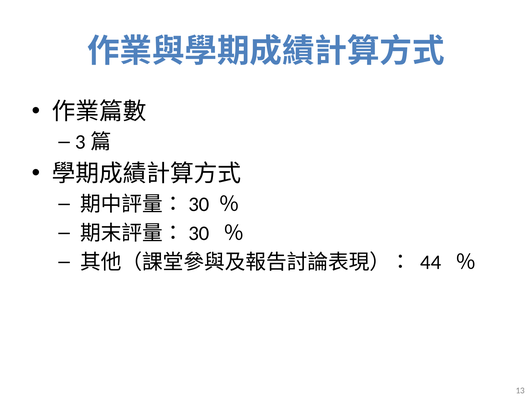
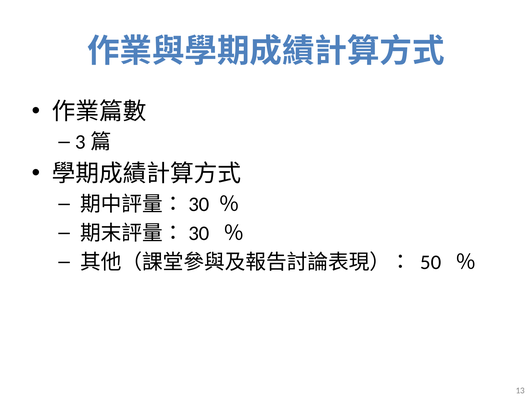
44: 44 -> 50
